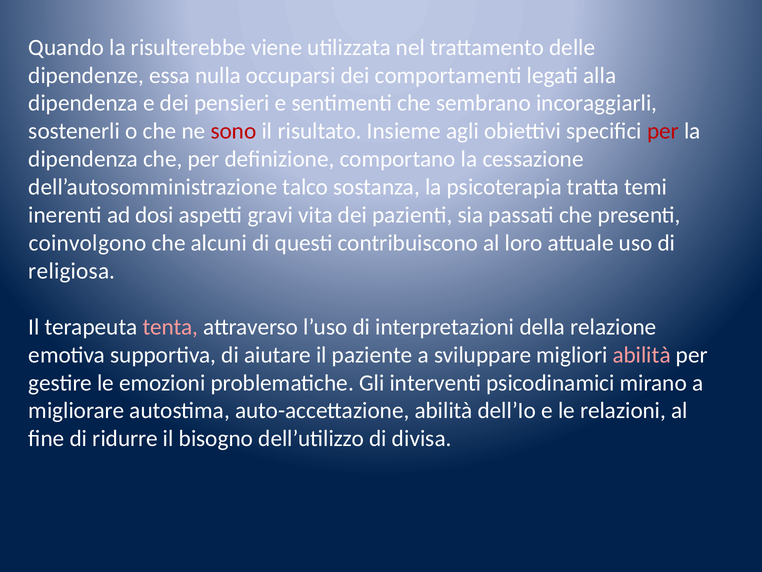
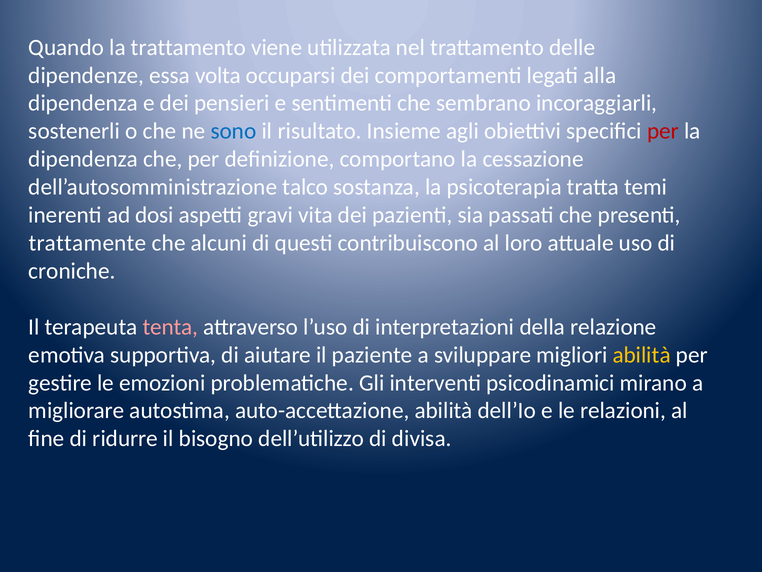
la risulterebbe: risulterebbe -> trattamento
nulla: nulla -> volta
sono colour: red -> blue
coinvolgono: coinvolgono -> trattamente
religiosa: religiosa -> croniche
abilità at (642, 355) colour: pink -> yellow
